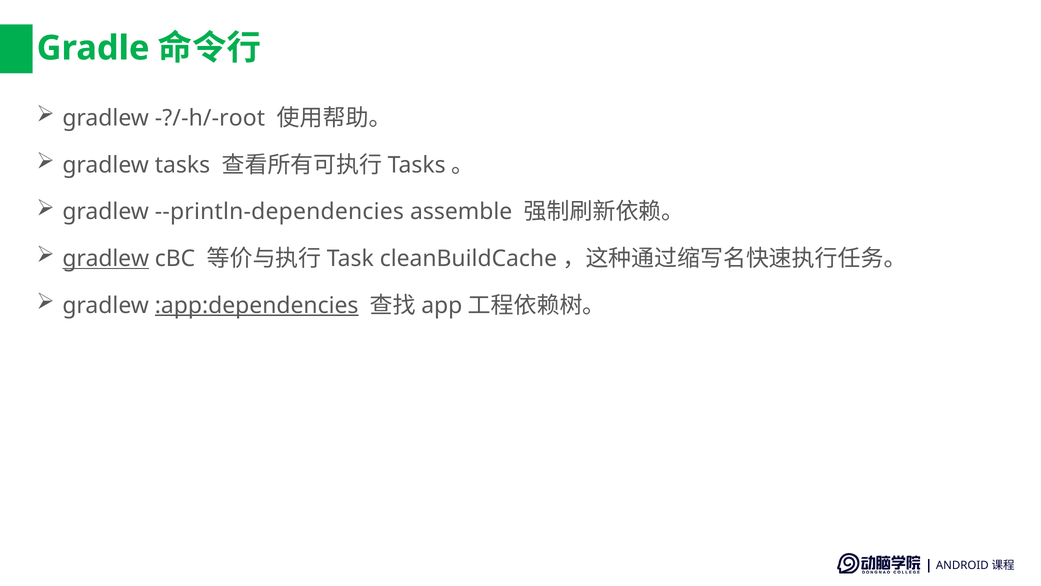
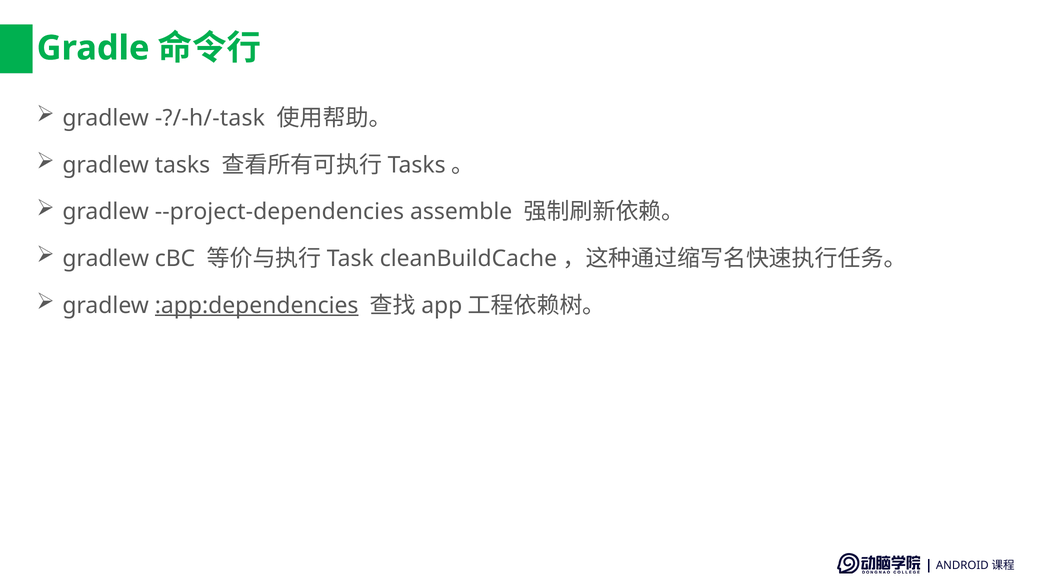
-?/-h/-root: -?/-h/-root -> -?/-h/-task
--println-dependencies: --println-dependencies -> --project-dependencies
gradlew at (106, 258) underline: present -> none
